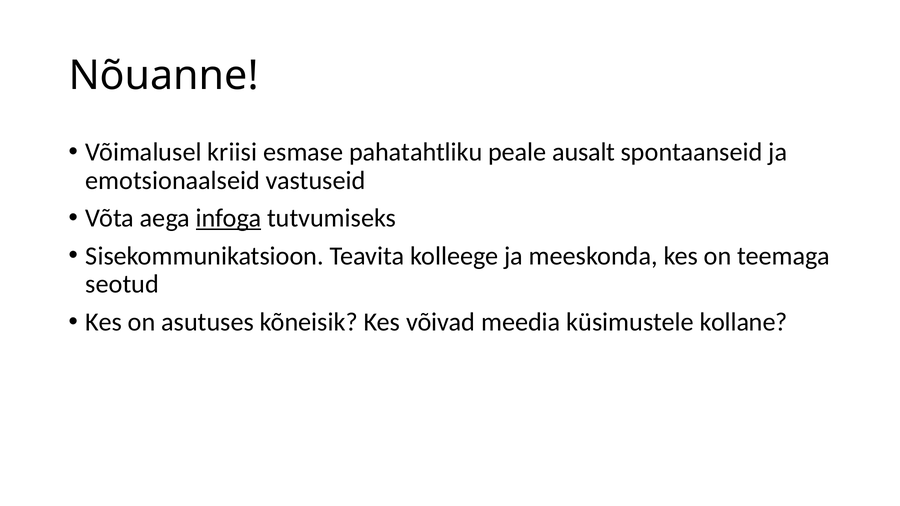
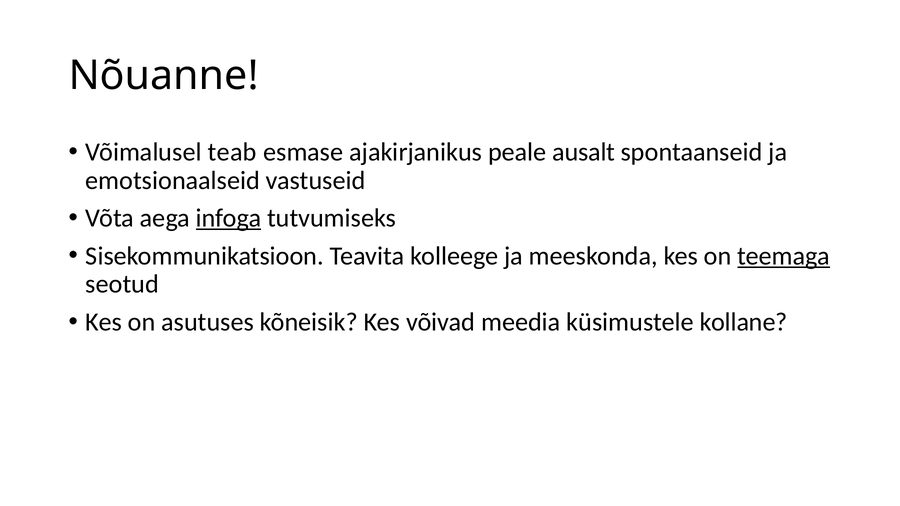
kriisi: kriisi -> teab
pahatahtliku: pahatahtliku -> ajakirjanikus
teemaga underline: none -> present
